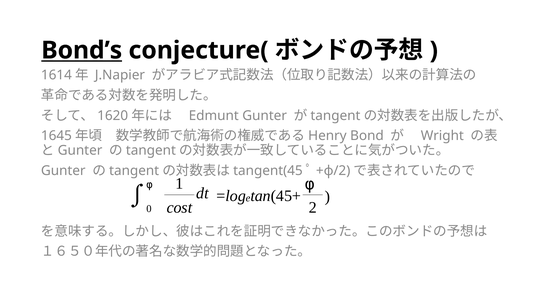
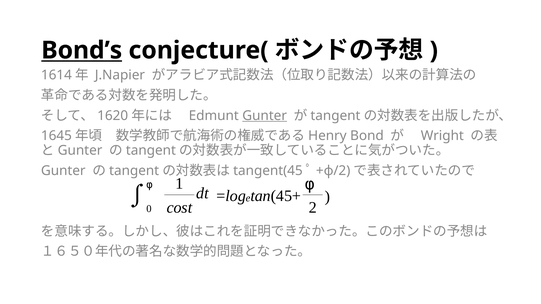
Gunter at (265, 116) underline: none -> present
